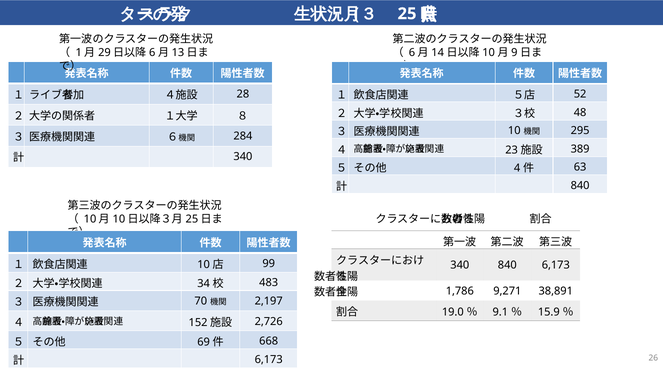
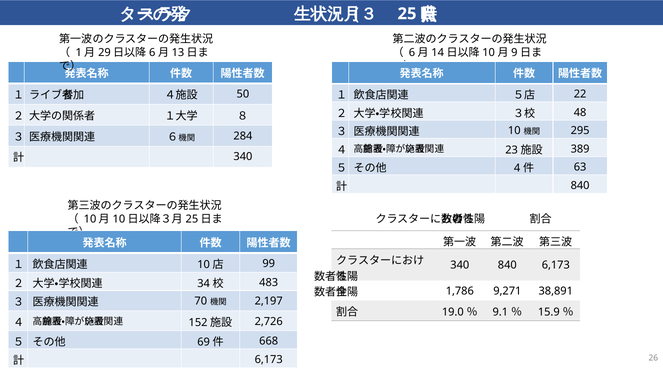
28: 28 -> 50
52: 52 -> 22
